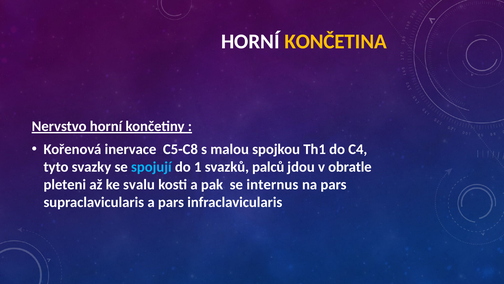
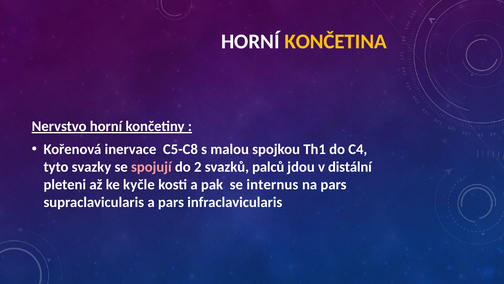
spojují colour: light blue -> pink
1: 1 -> 2
obratle: obratle -> distální
svalu: svalu -> kyčle
